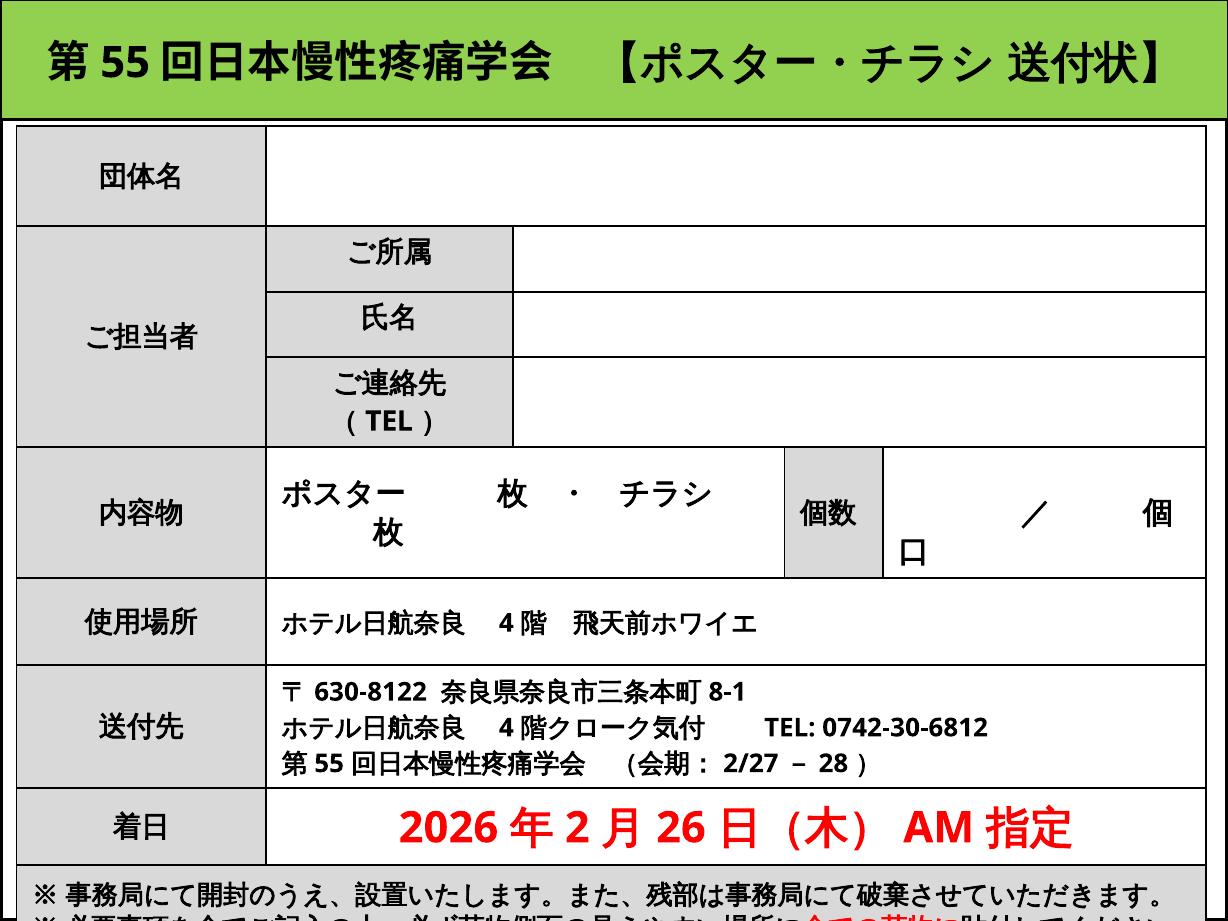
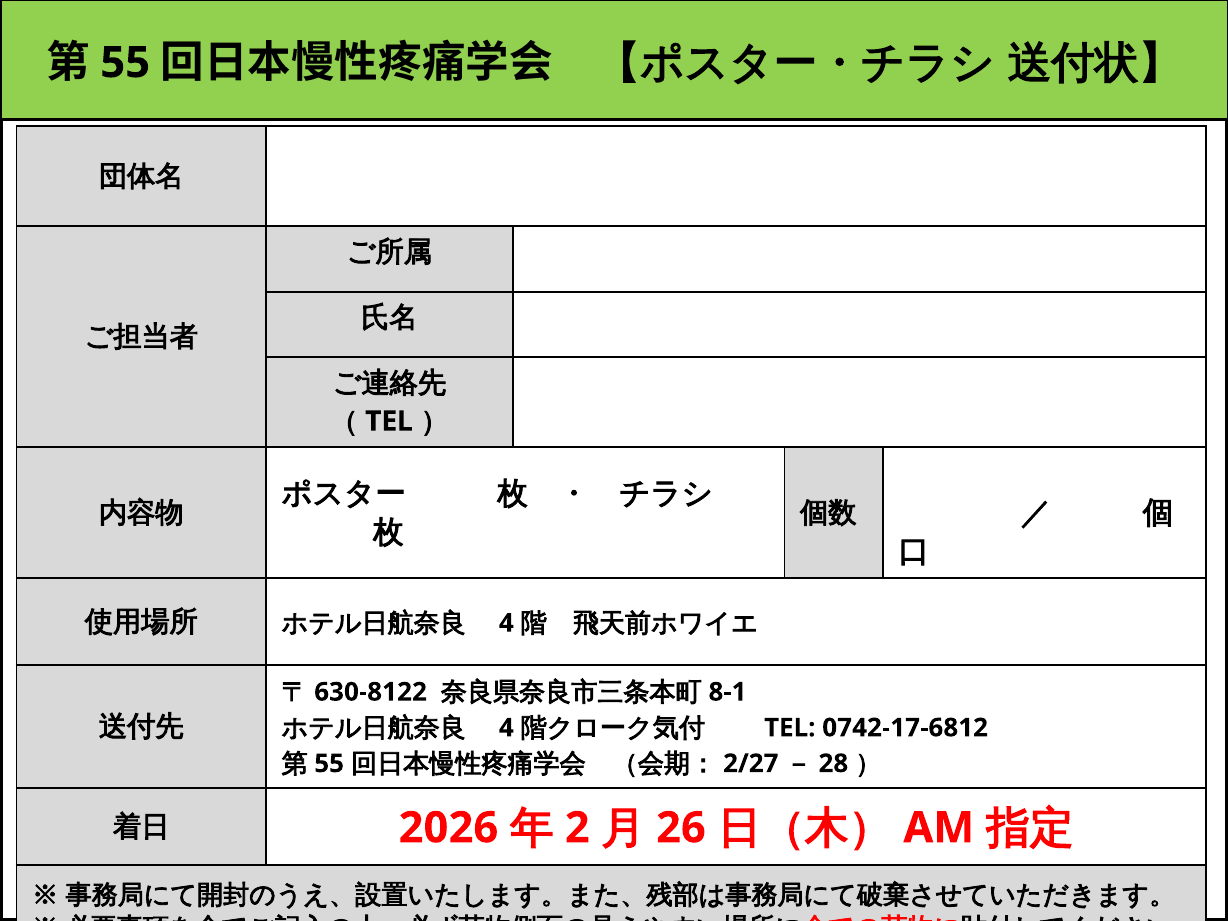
0742-30-6812: 0742-30-6812 -> 0742-17-6812
